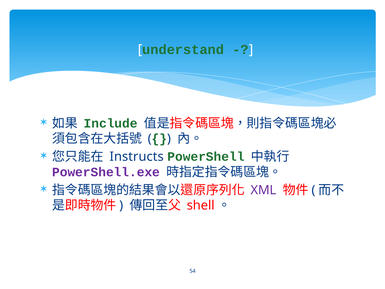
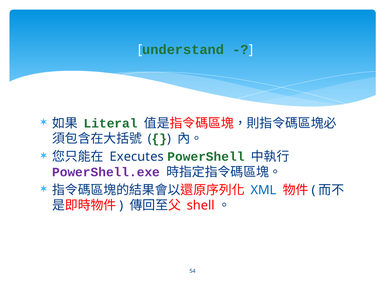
Include: Include -> Literal
Instructs: Instructs -> Executes
XML colour: purple -> blue
